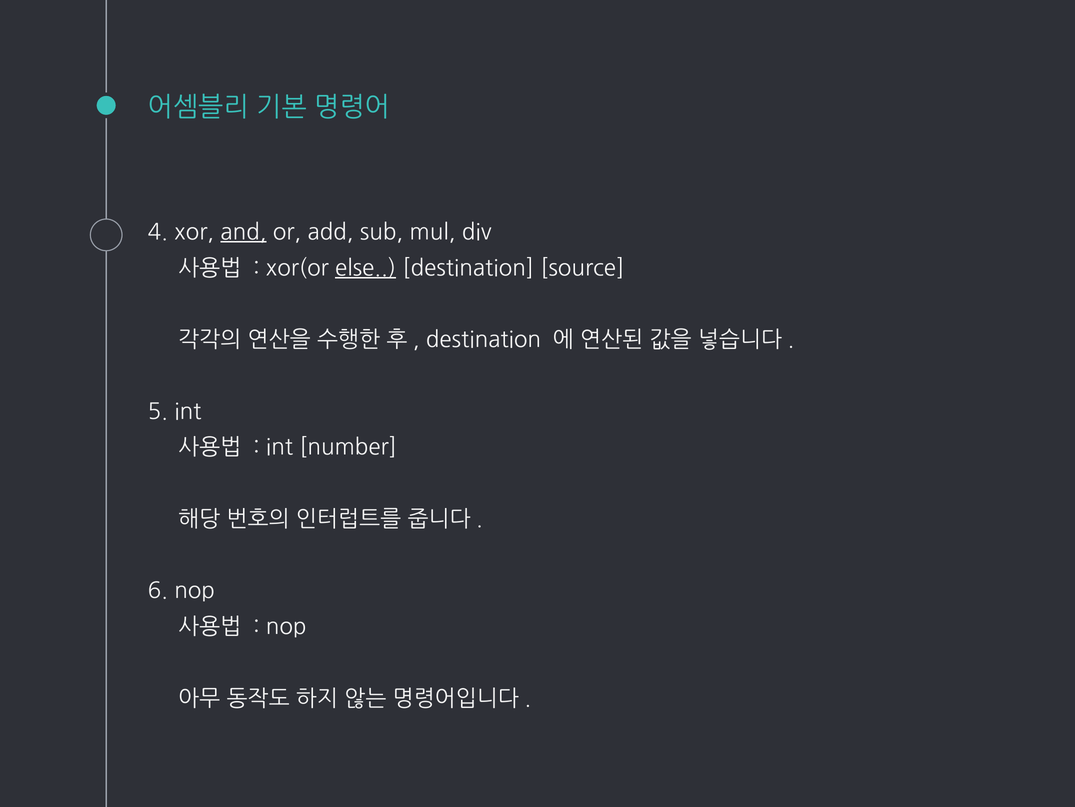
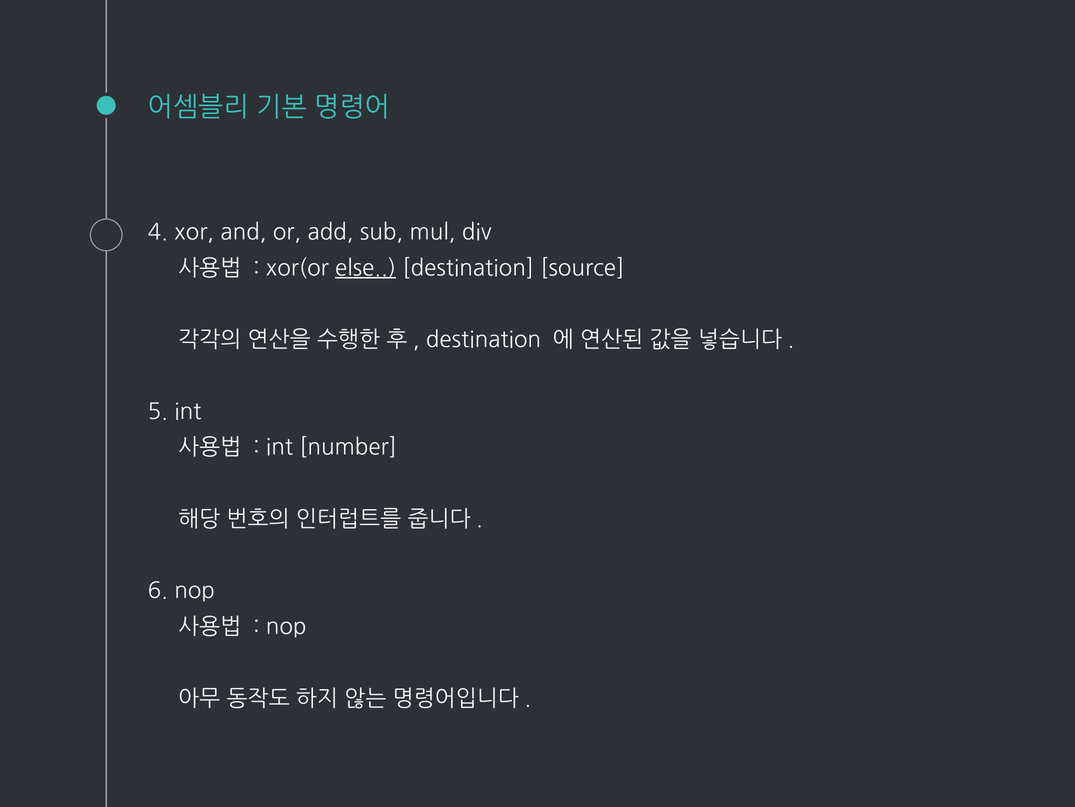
and underline: present -> none
